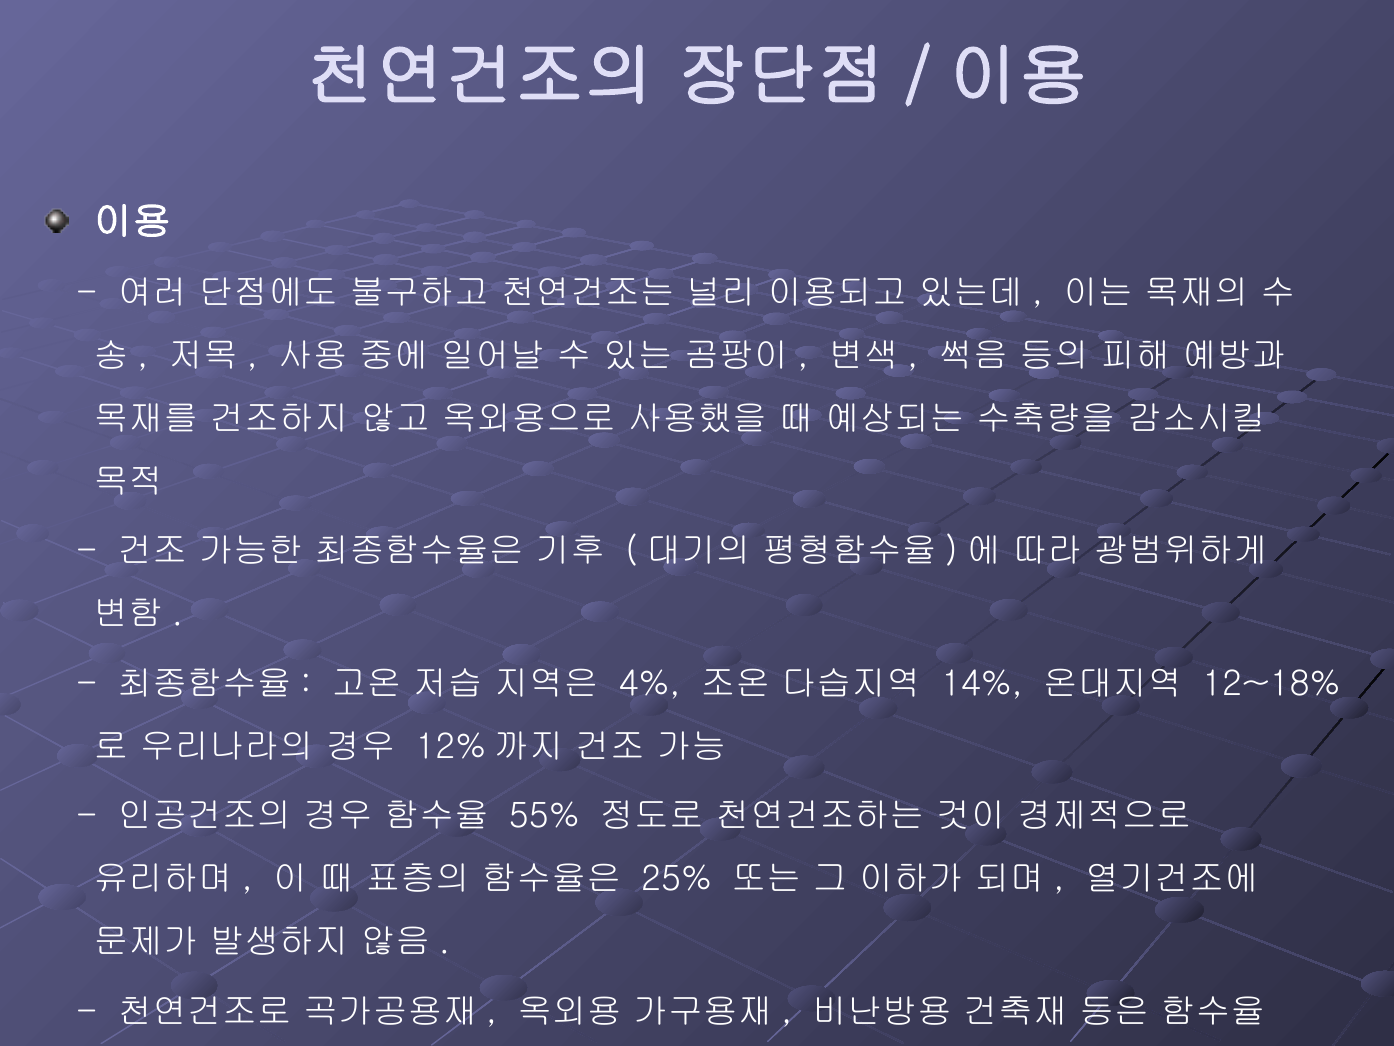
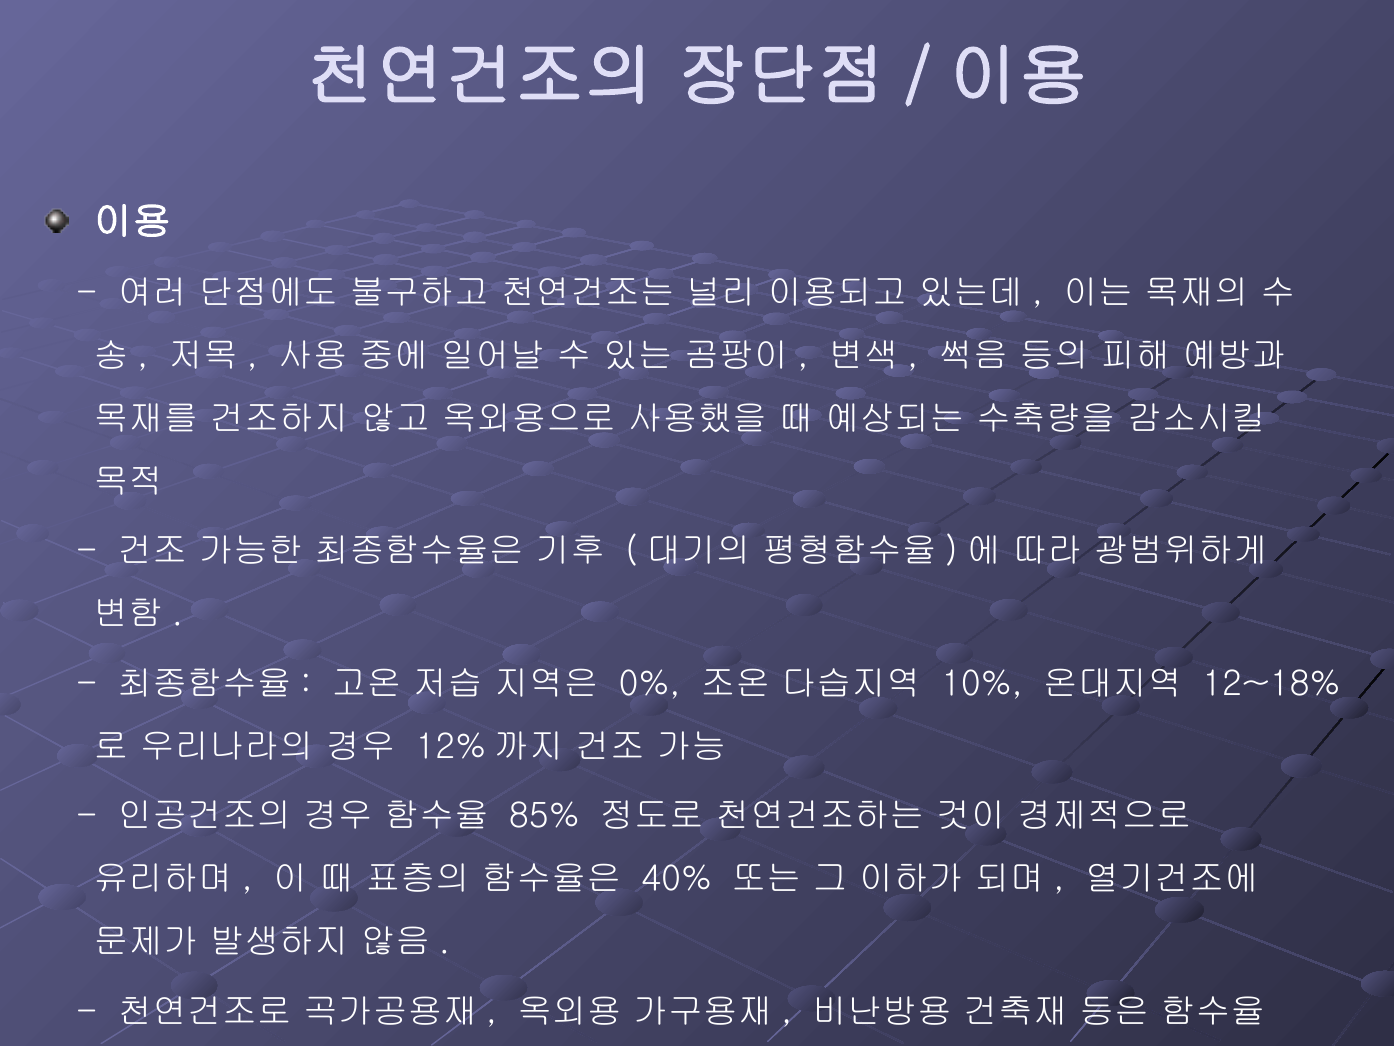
4%: 4% -> 0%
14%: 14% -> 10%
55%: 55% -> 85%
25%: 25% -> 40%
